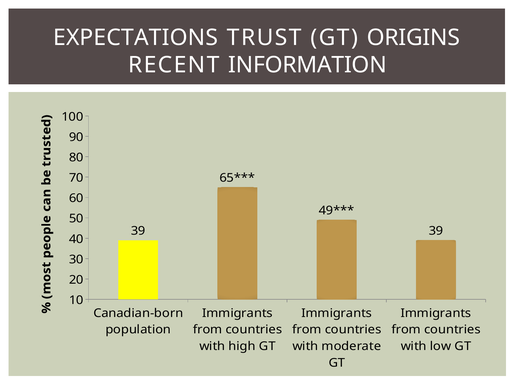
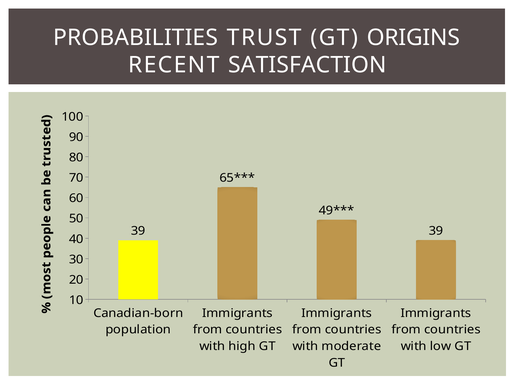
EXPECTATIONS: EXPECTATIONS -> PROBABILITIES
INFORMATION: INFORMATION -> SATISFACTION
